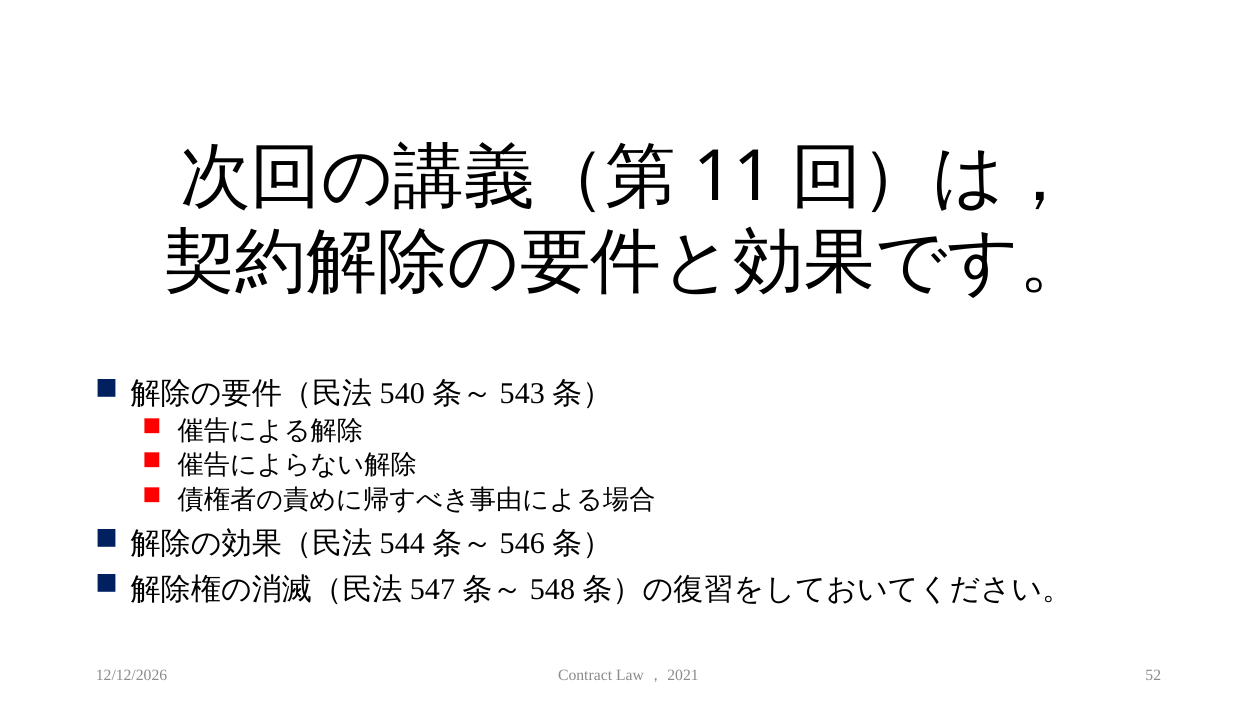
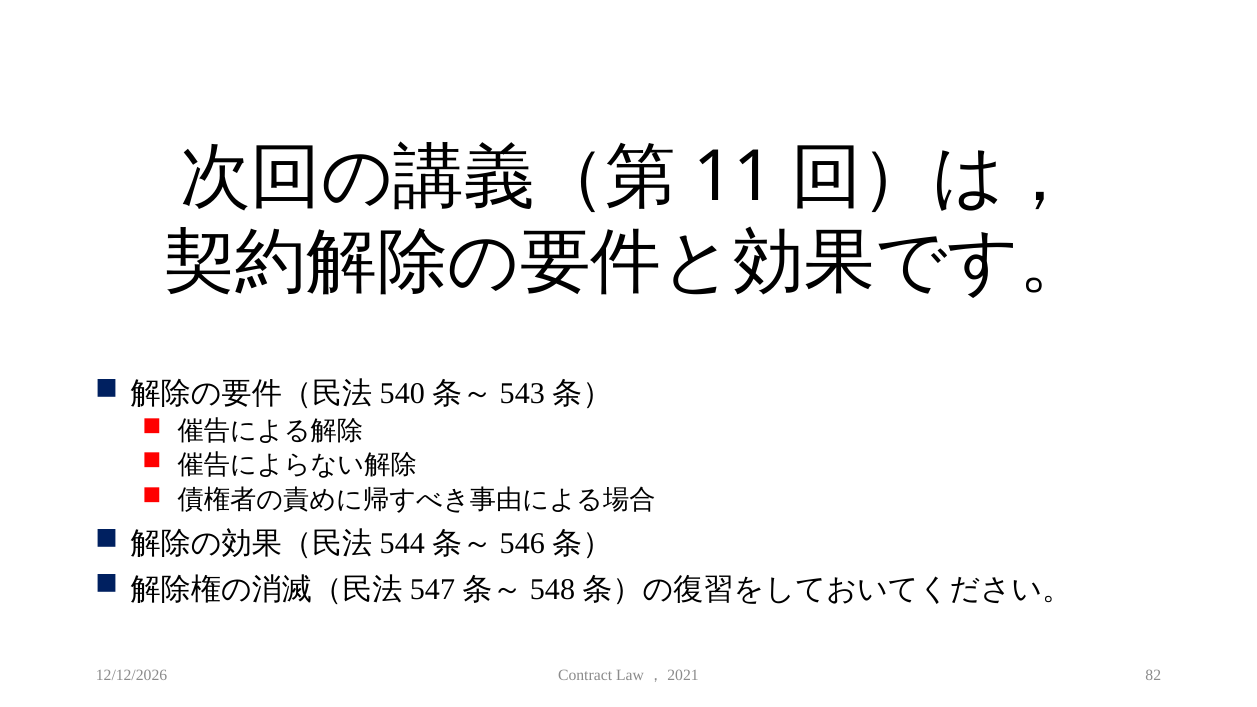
52: 52 -> 82
